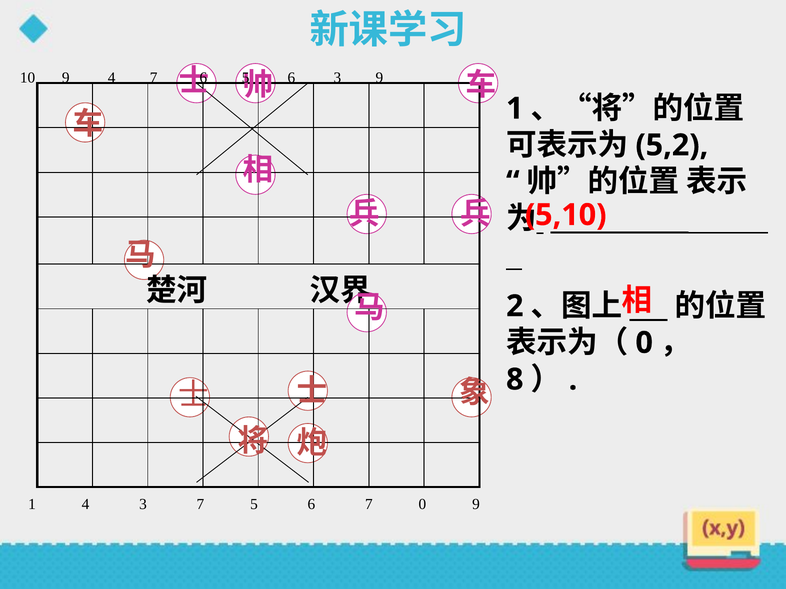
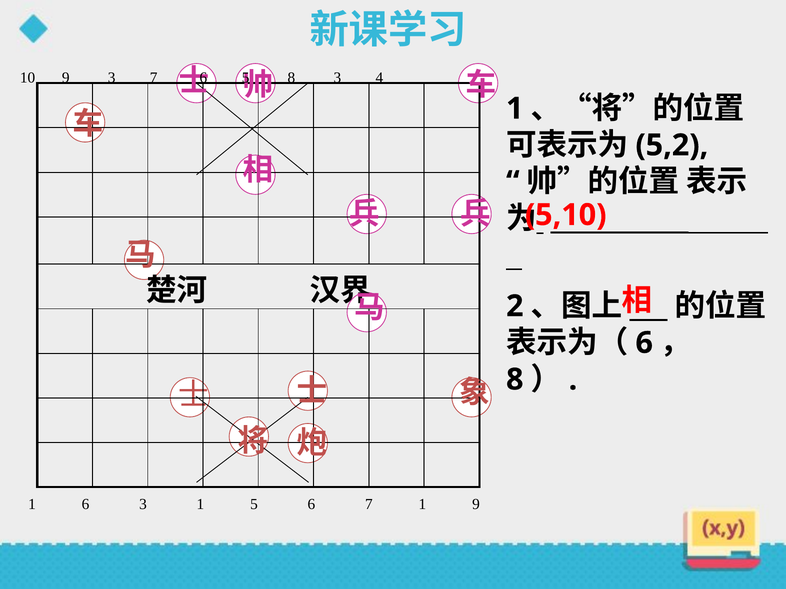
9 4: 4 -> 3
6 at (291, 78): 6 -> 8
3 9: 9 -> 4
0 at (644, 343): 0 -> 6
1 4: 4 -> 6
3 7: 7 -> 1
7 0: 0 -> 1
